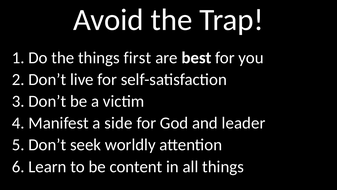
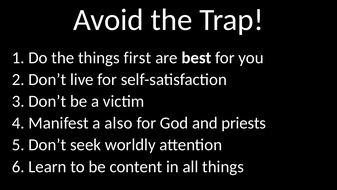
side: side -> also
leader: leader -> priests
